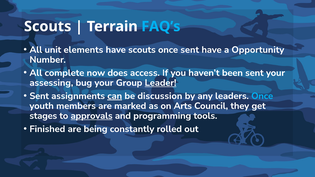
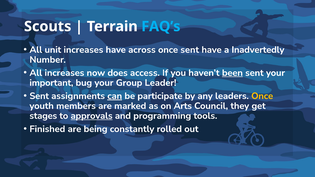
unit elements: elements -> increases
have scouts: scouts -> across
Opportunity: Opportunity -> Inadvertedly
All complete: complete -> increases
been underline: none -> present
assessing: assessing -> important
Leader underline: present -> none
discussion: discussion -> participate
Once at (262, 96) colour: light blue -> yellow
